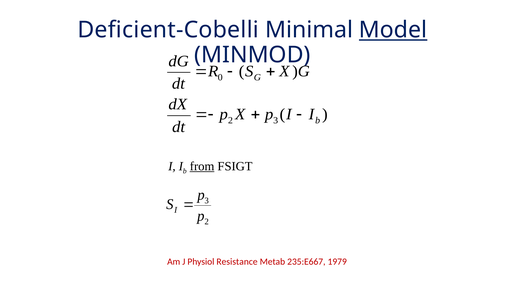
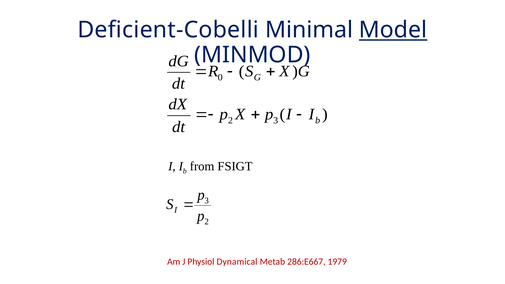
from underline: present -> none
Resistance: Resistance -> Dynamical
235:E667: 235:E667 -> 286:E667
